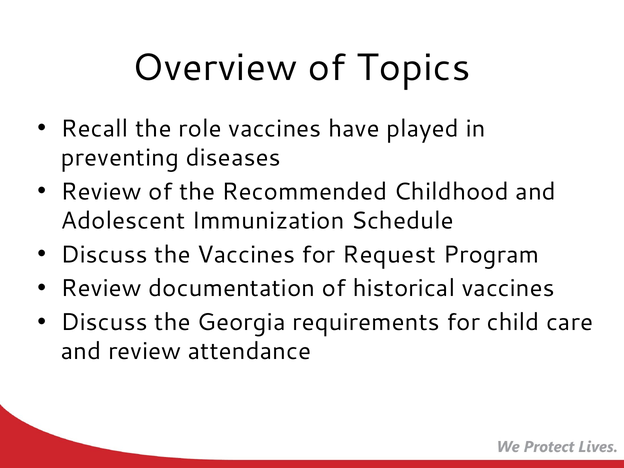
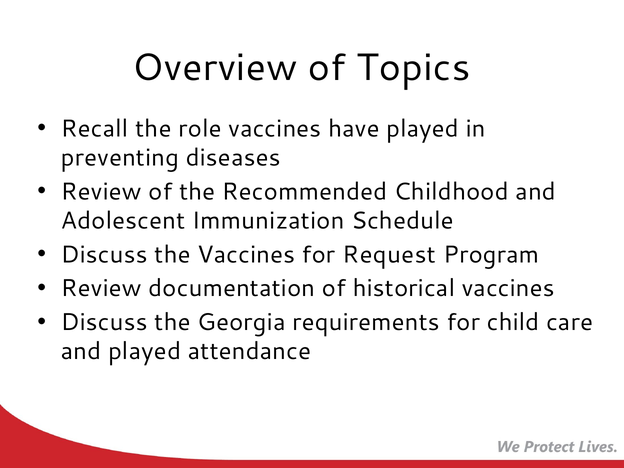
and review: review -> played
